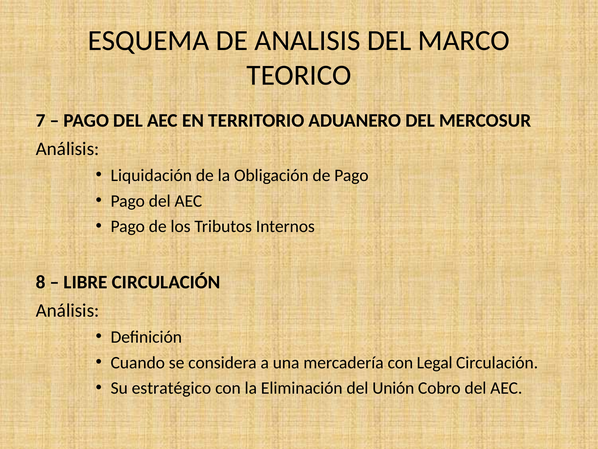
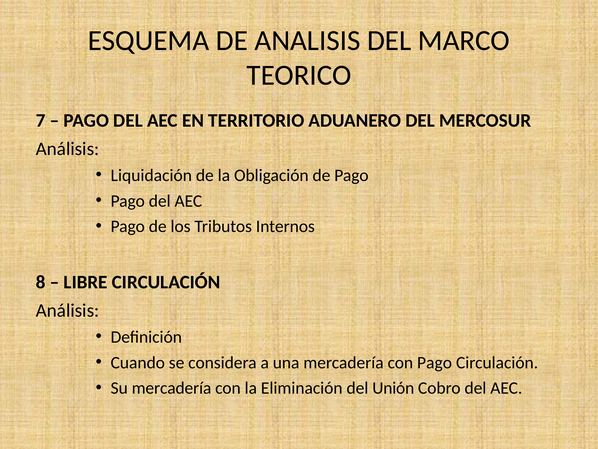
con Legal: Legal -> Pago
Su estratégico: estratégico -> mercadería
